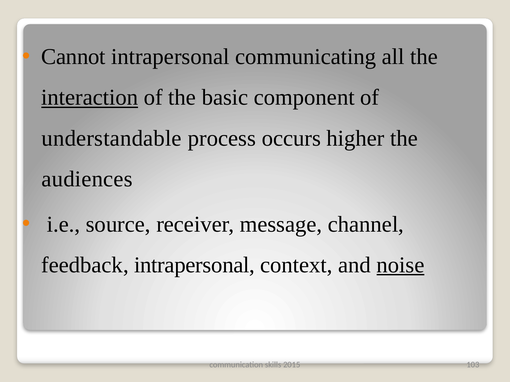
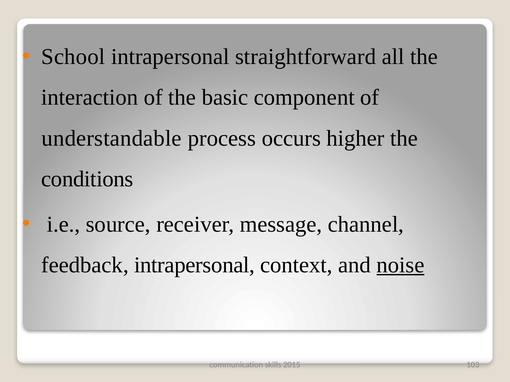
Cannot: Cannot -> School
communicating: communicating -> straightforward
interaction underline: present -> none
audiences: audiences -> conditions
